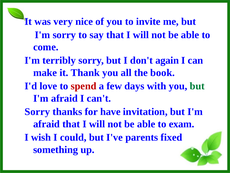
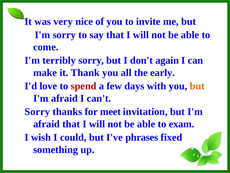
book: book -> early
but at (197, 86) colour: green -> orange
have: have -> meet
parents: parents -> phrases
